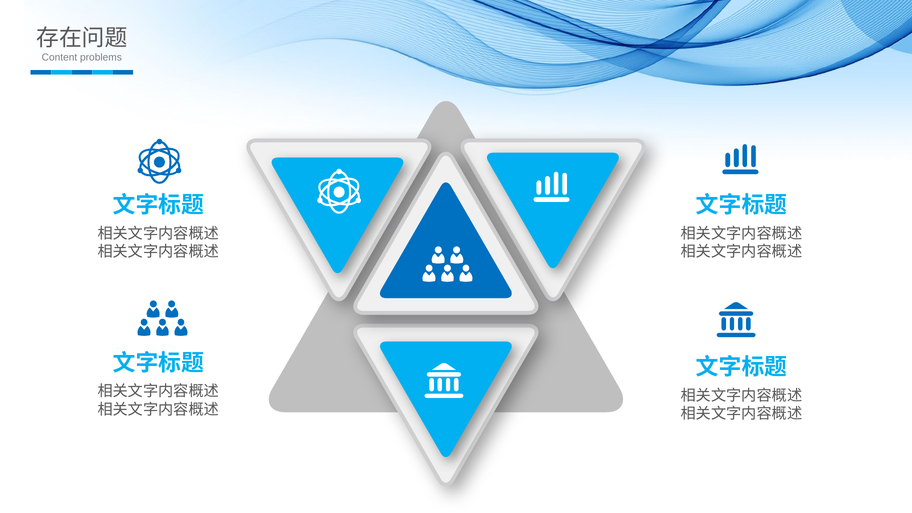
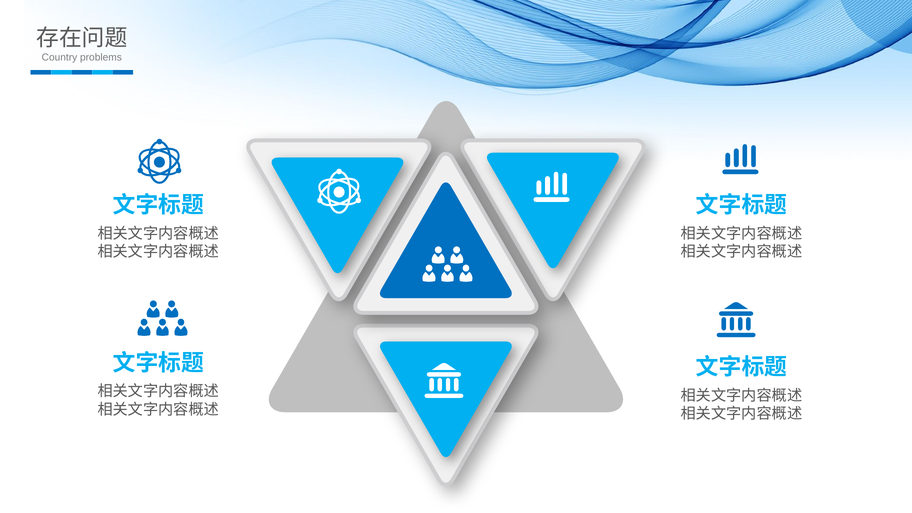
Content: Content -> Country
